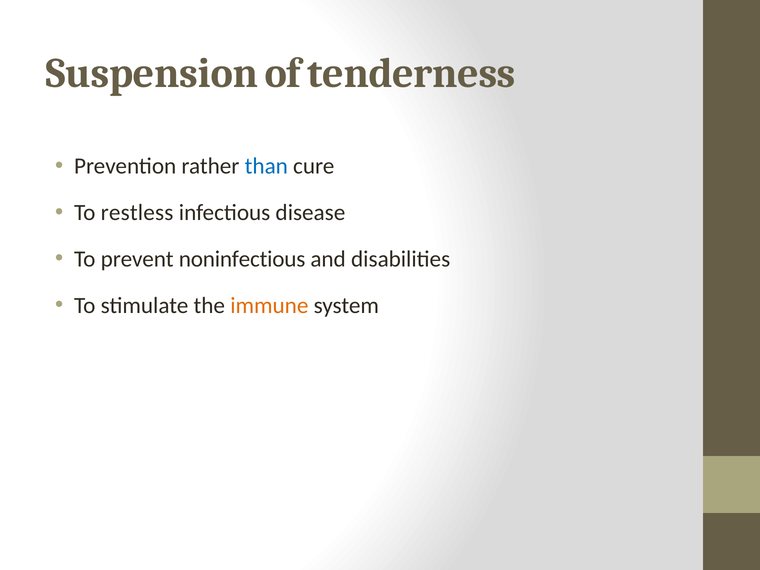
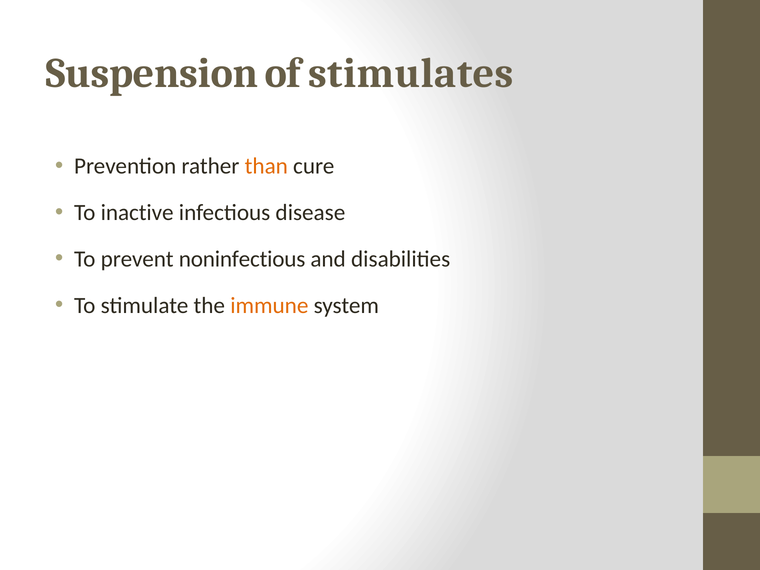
tenderness: tenderness -> stimulates
than colour: blue -> orange
restless: restless -> inactive
